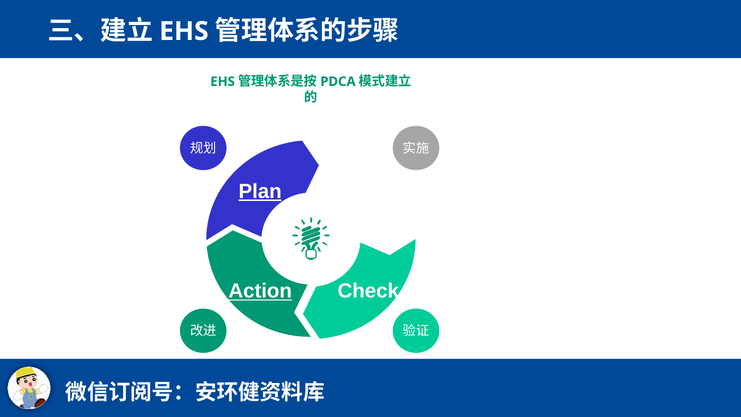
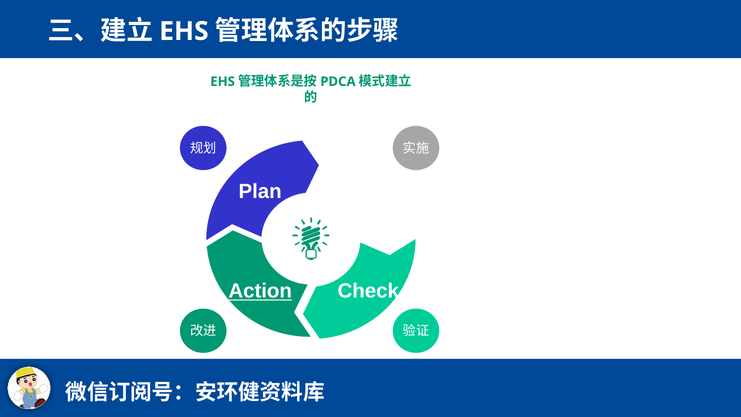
Plan underline: present -> none
